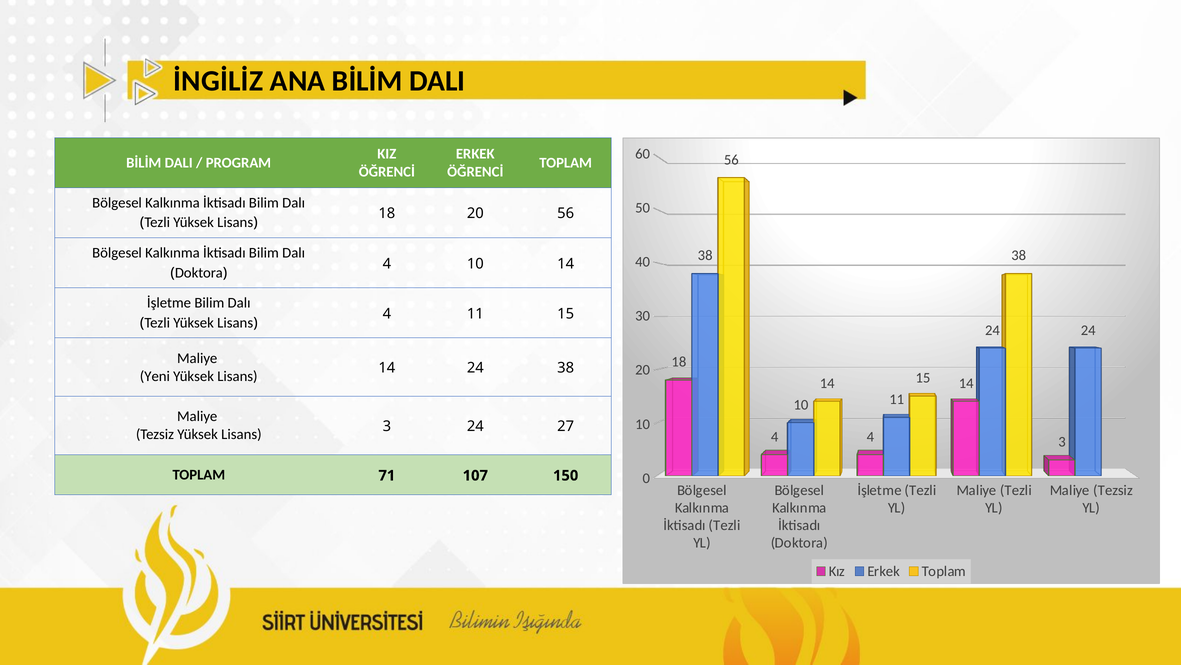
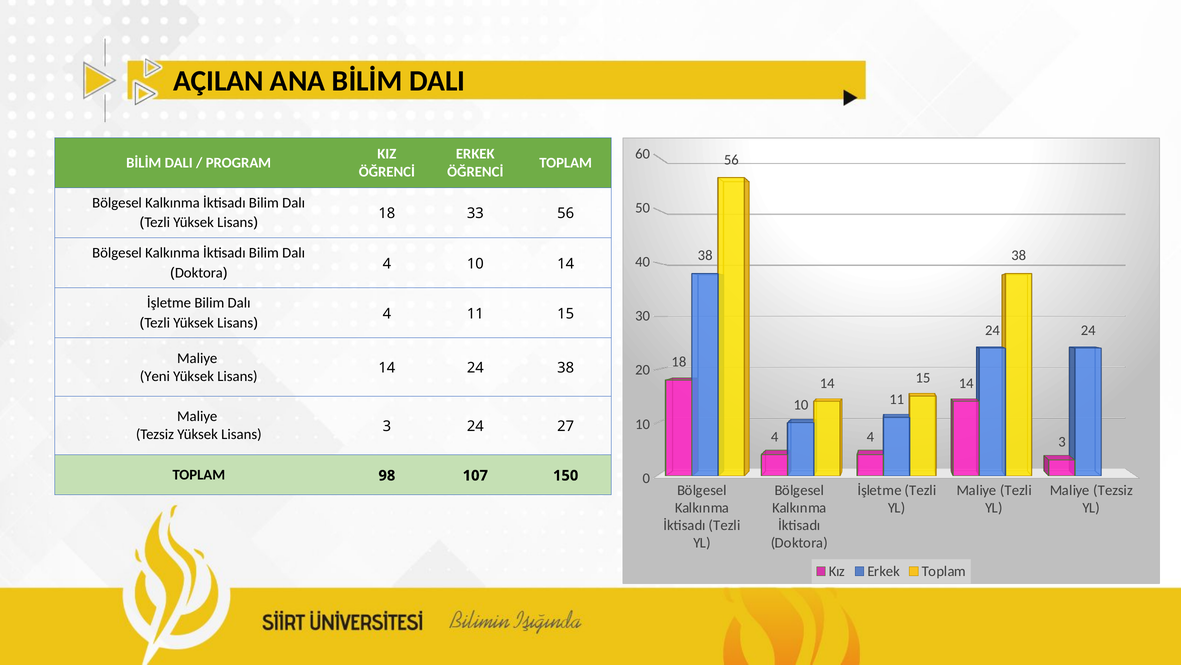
İNGİLİZ: İNGİLİZ -> AÇILAN
18 20: 20 -> 33
71: 71 -> 98
